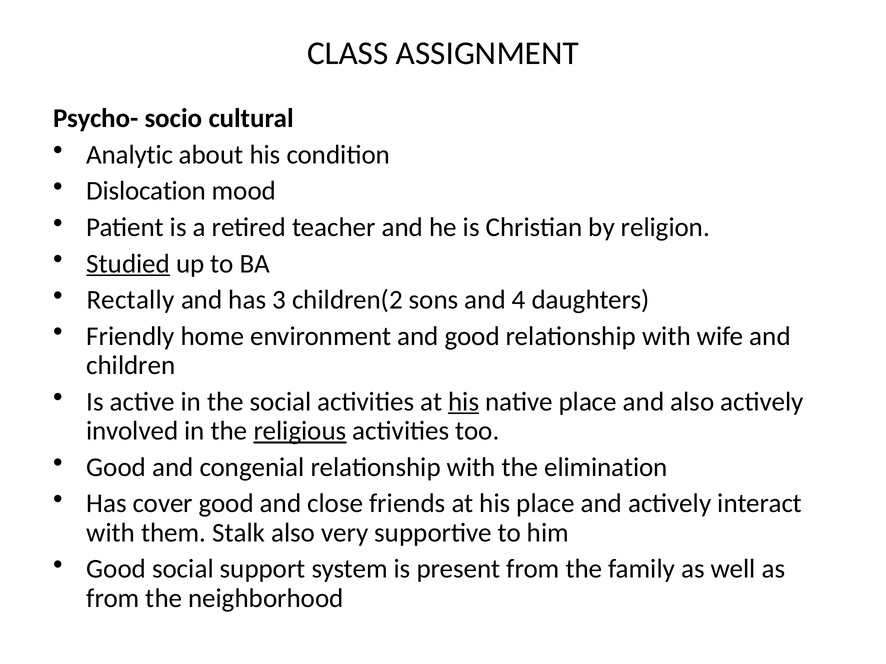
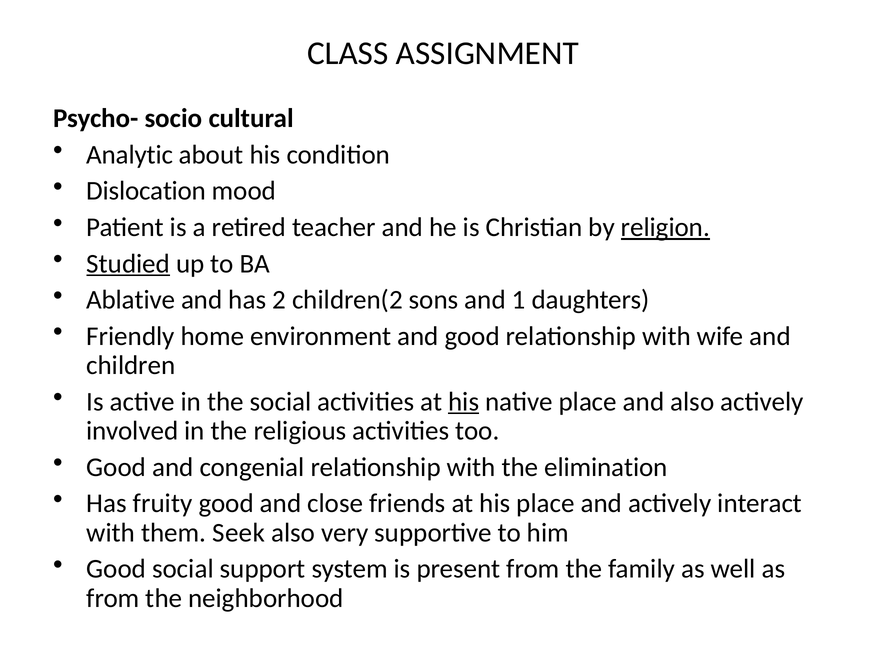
religion underline: none -> present
Rectally: Rectally -> Ablative
3: 3 -> 2
4: 4 -> 1
religious underline: present -> none
cover: cover -> fruity
Stalk: Stalk -> Seek
